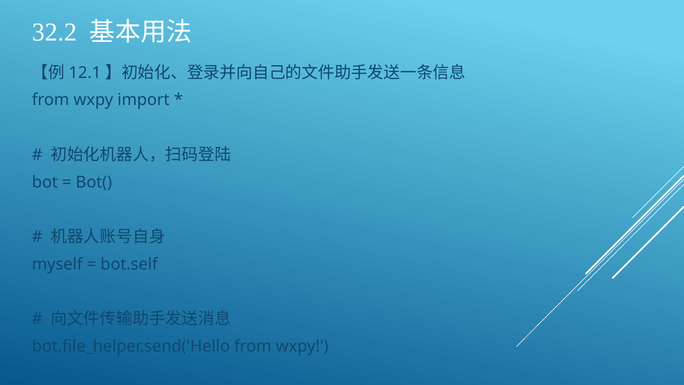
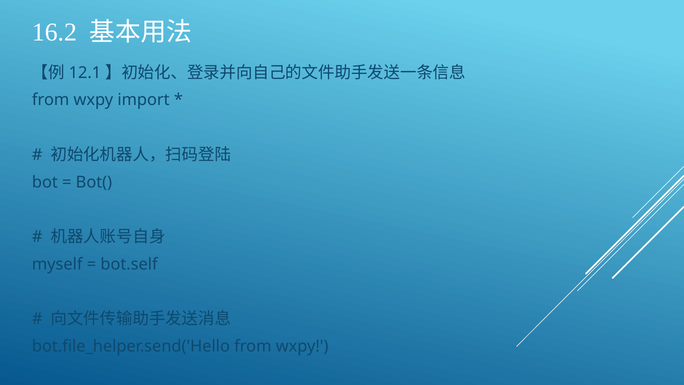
32.2: 32.2 -> 16.2
